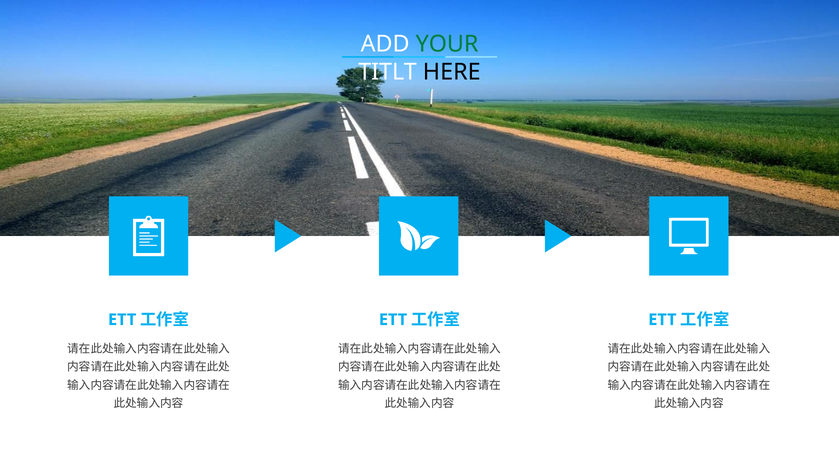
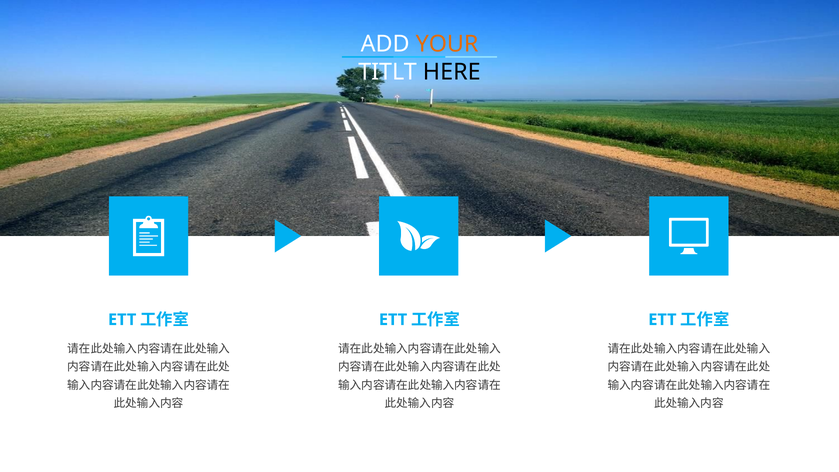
YOUR colour: green -> orange
